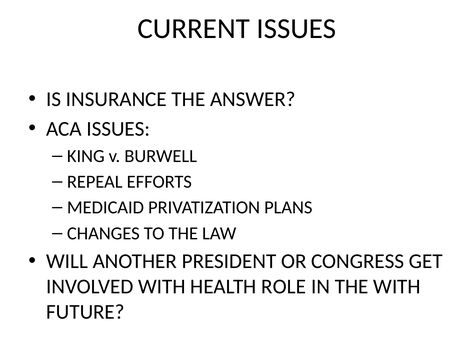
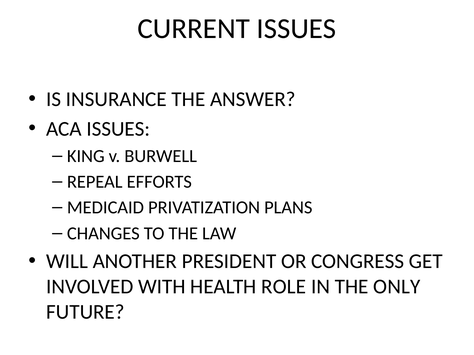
THE WITH: WITH -> ONLY
